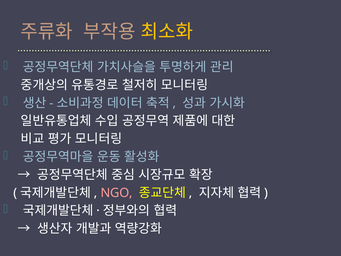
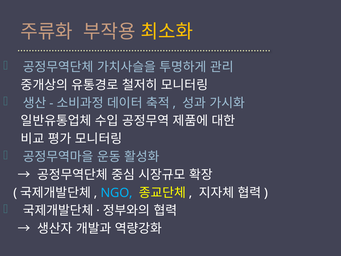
NGO colour: pink -> light blue
